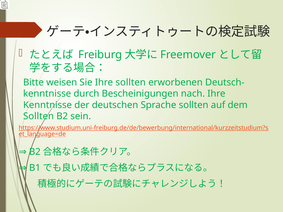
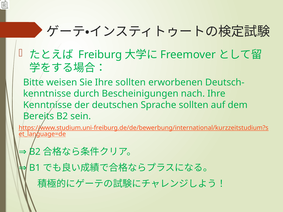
Sollten at (39, 116): Sollten -> Bereits
